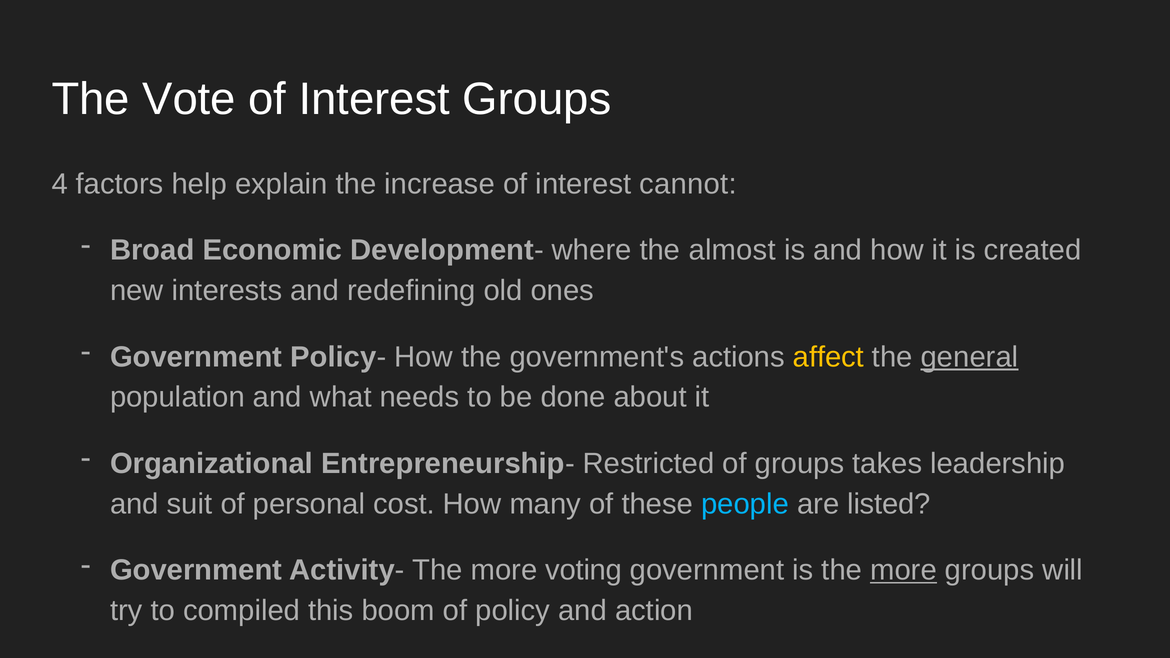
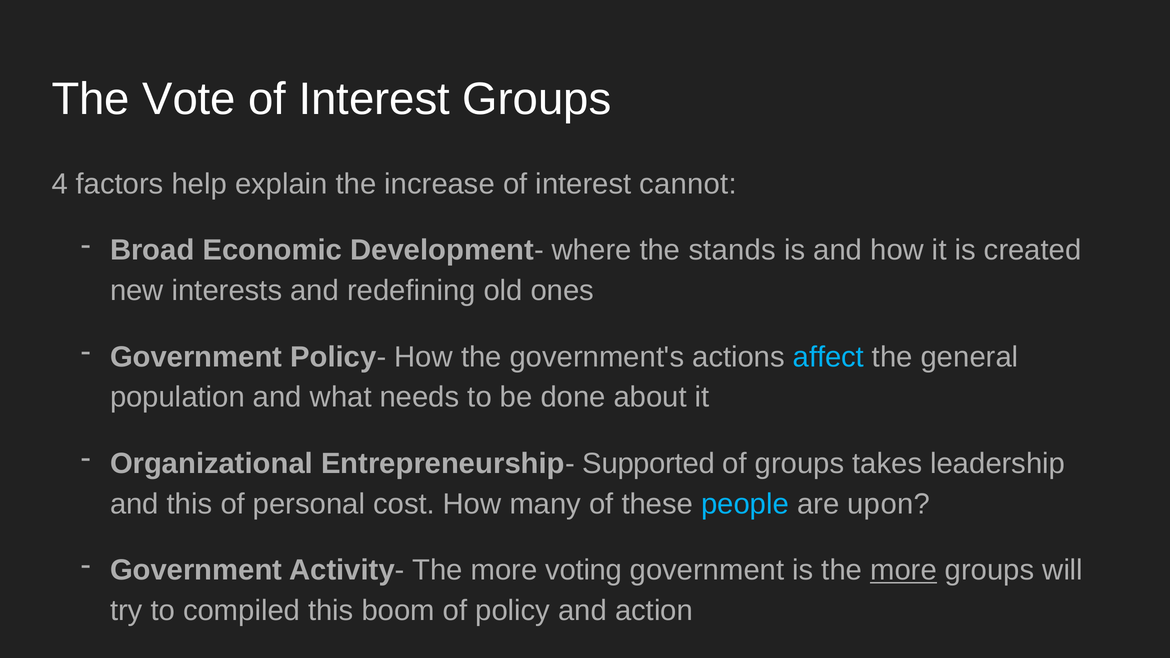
almost: almost -> stands
affect colour: yellow -> light blue
general underline: present -> none
Restricted: Restricted -> Supported
and suit: suit -> this
listed: listed -> upon
